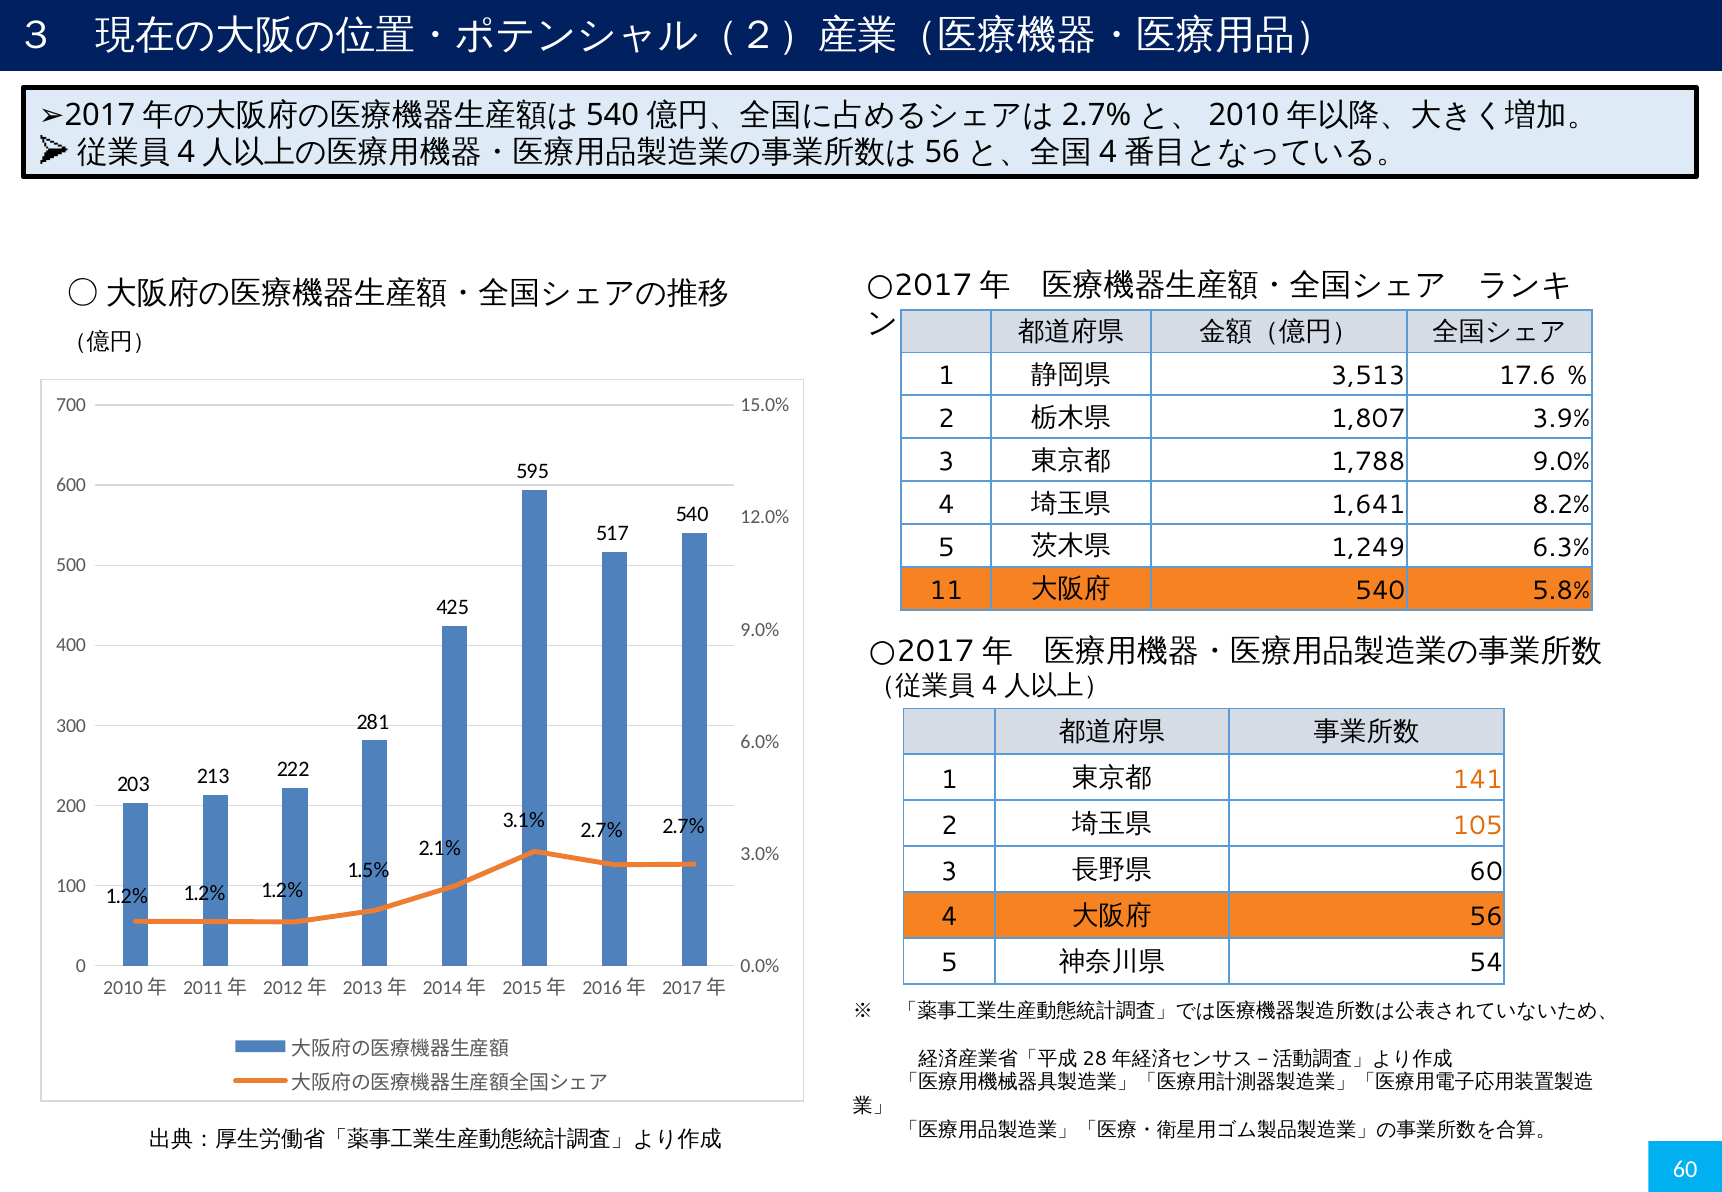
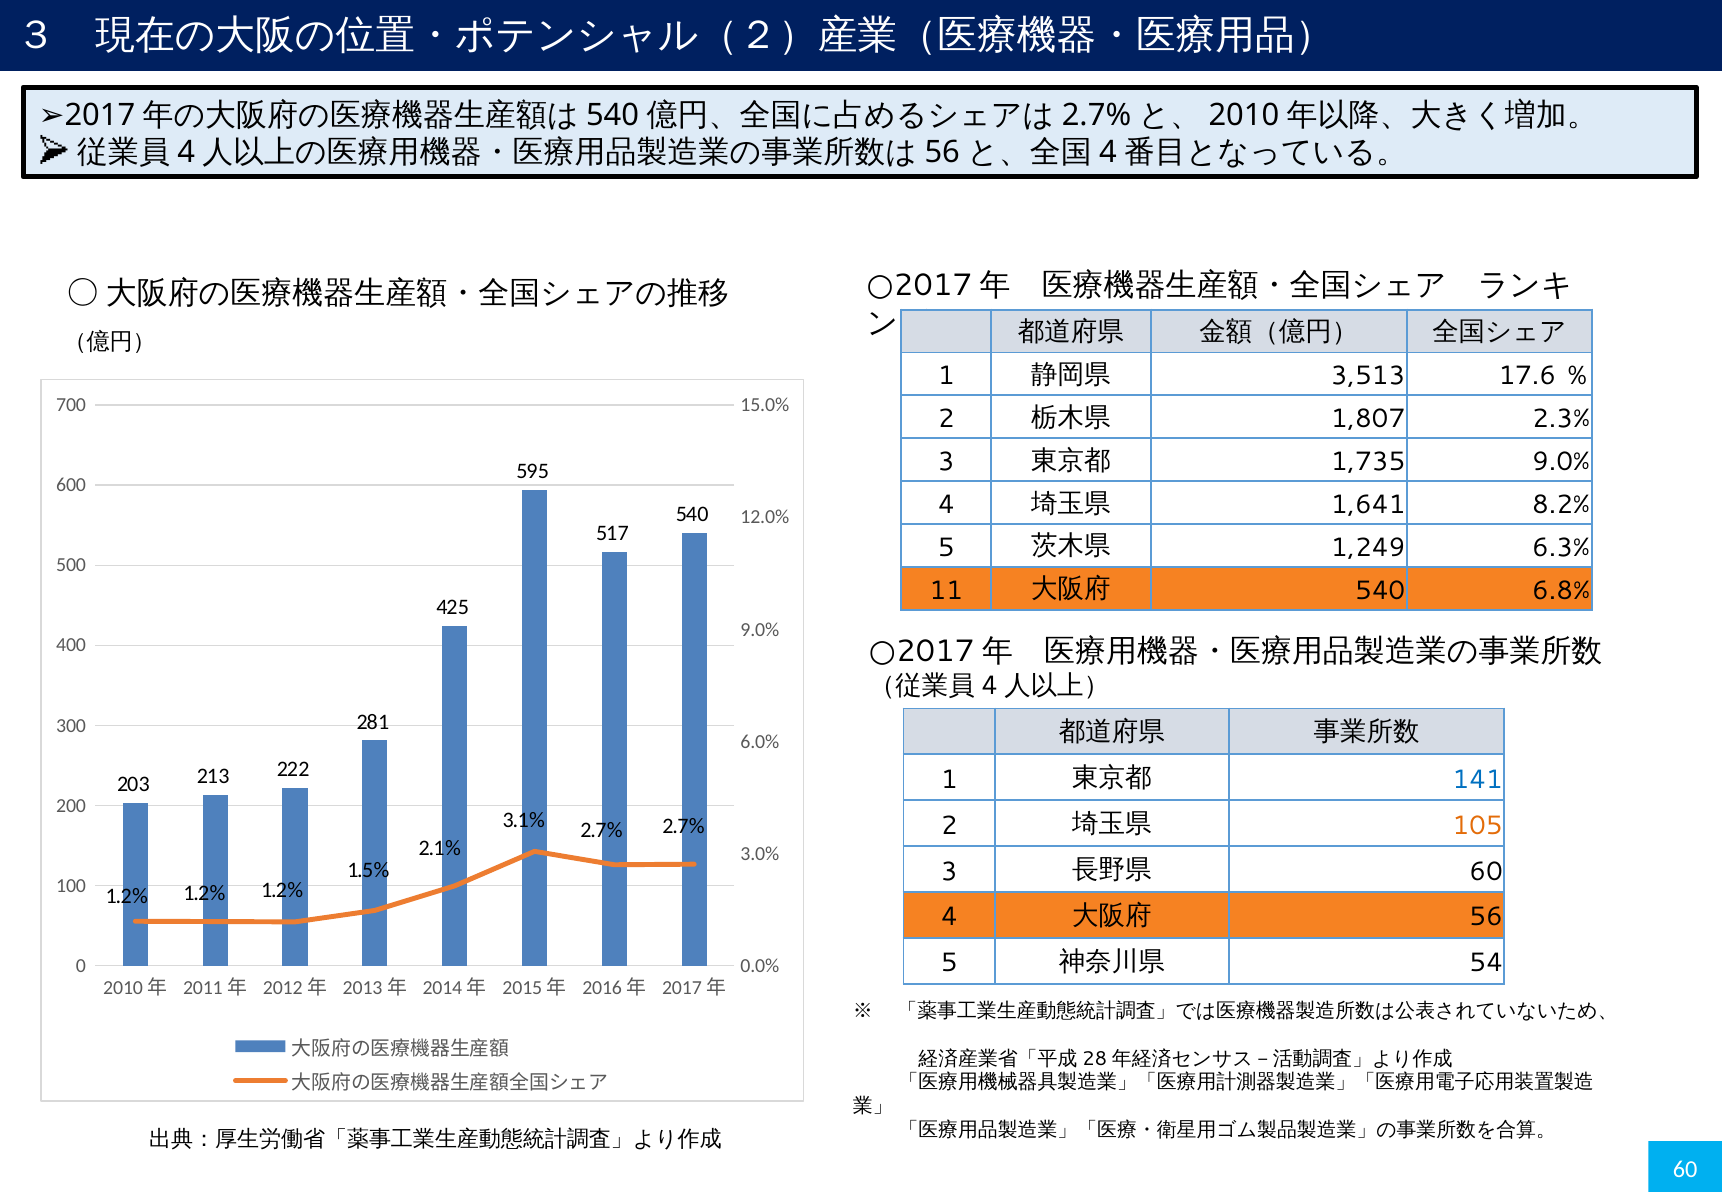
3.9%: 3.9% -> 2.3%
1,788: 1,788 -> 1,735
5.8%: 5.8% -> 6.8%
141 colour: orange -> blue
